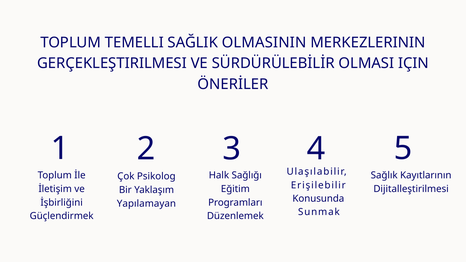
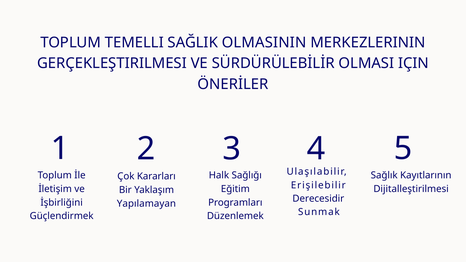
Psikolog: Psikolog -> Kararları
Konusunda: Konusunda -> Derecesidir
